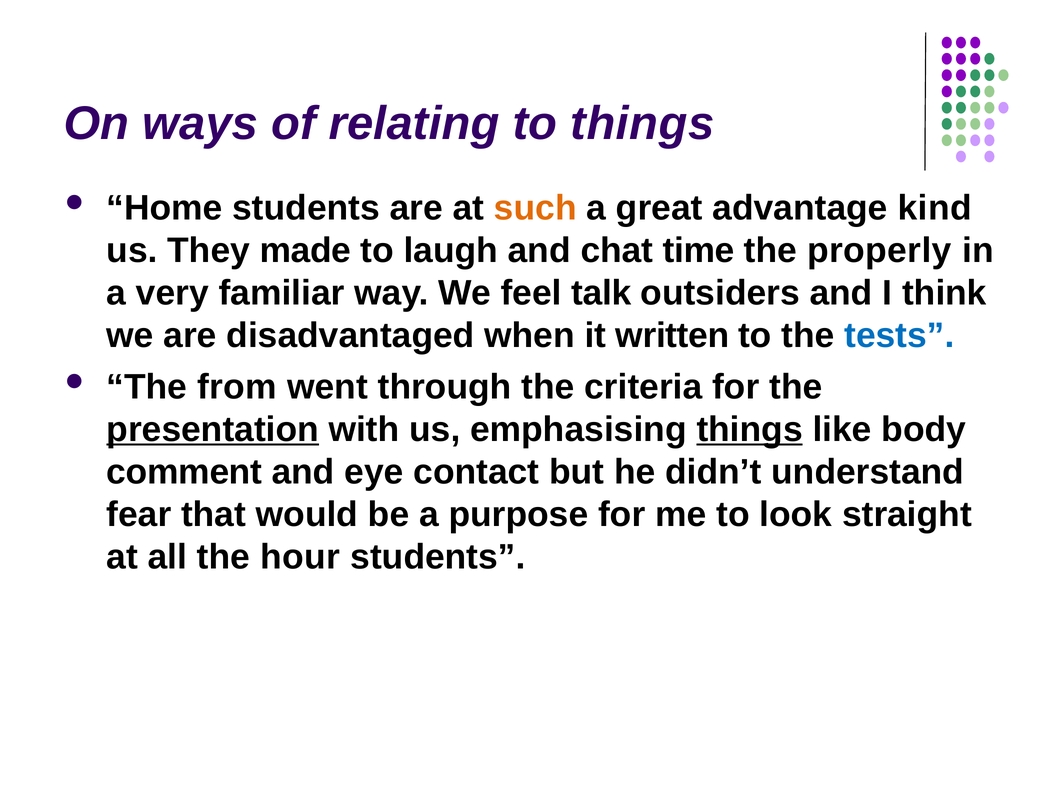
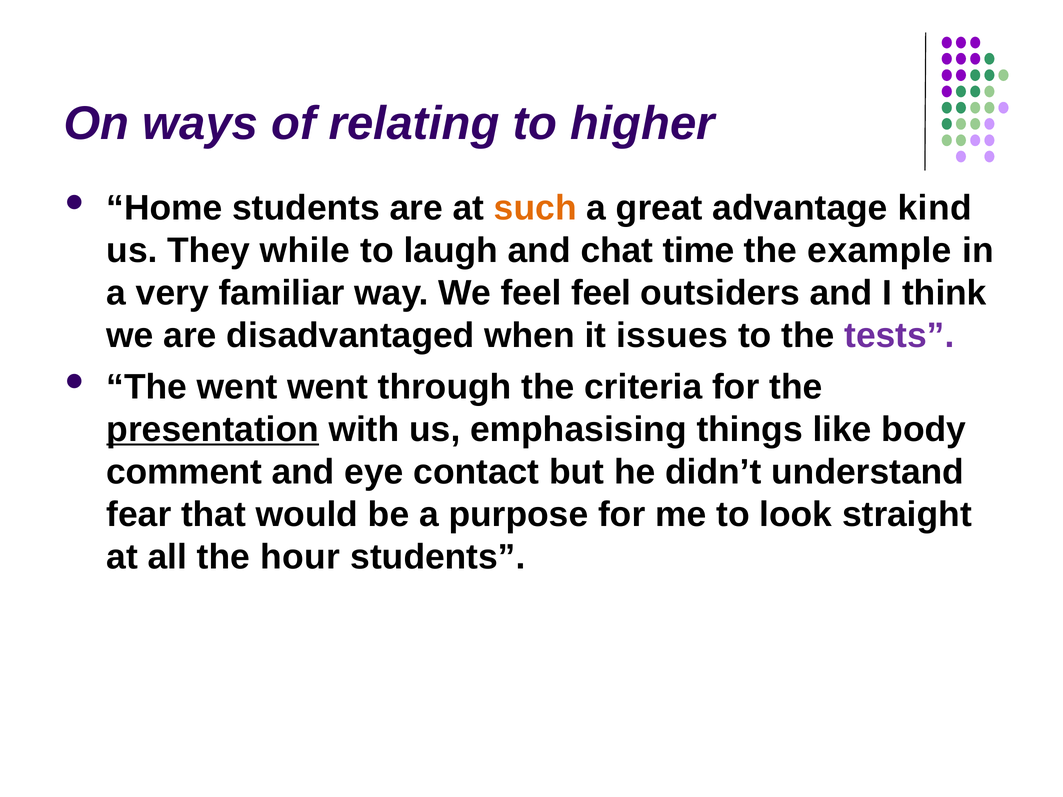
to things: things -> higher
made: made -> while
properly: properly -> example
feel talk: talk -> feel
written: written -> issues
tests colour: blue -> purple
The from: from -> went
things at (750, 430) underline: present -> none
